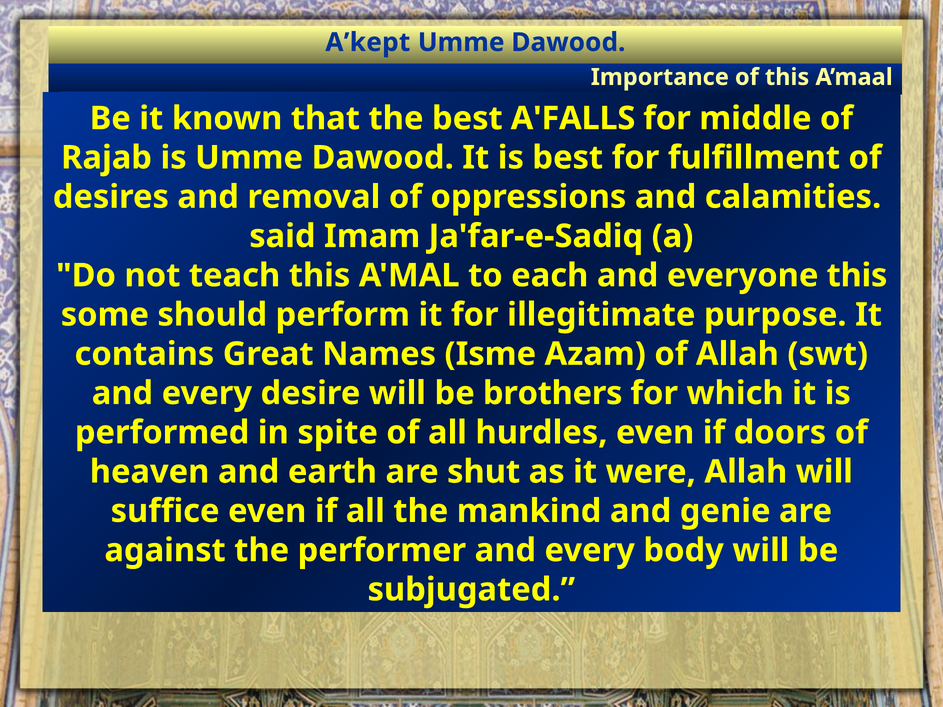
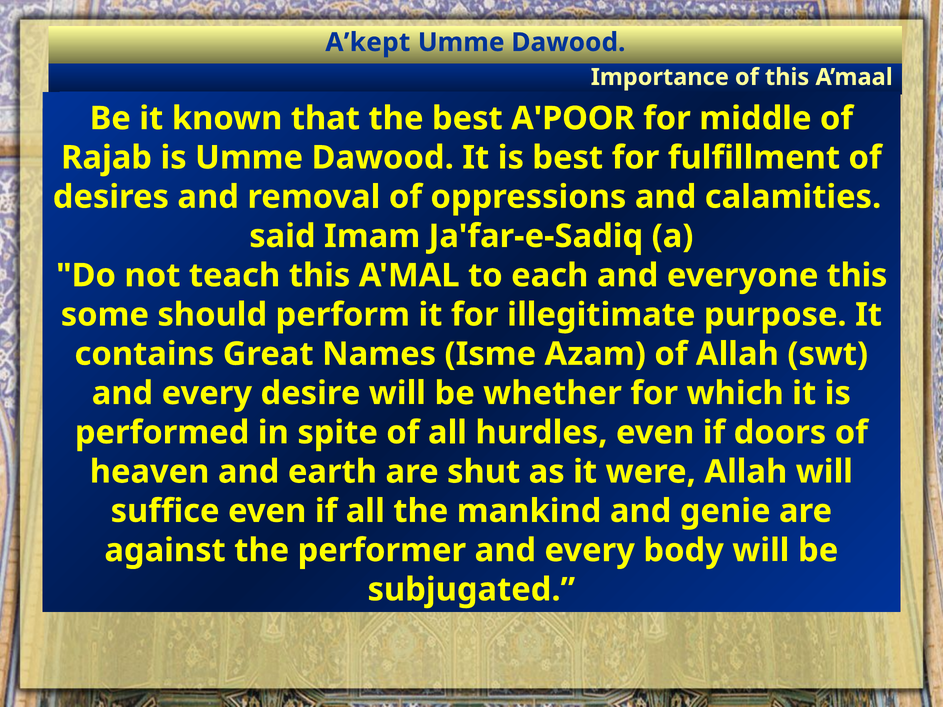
A'FALLS: A'FALLS -> A'POOR
brothers: brothers -> whether
